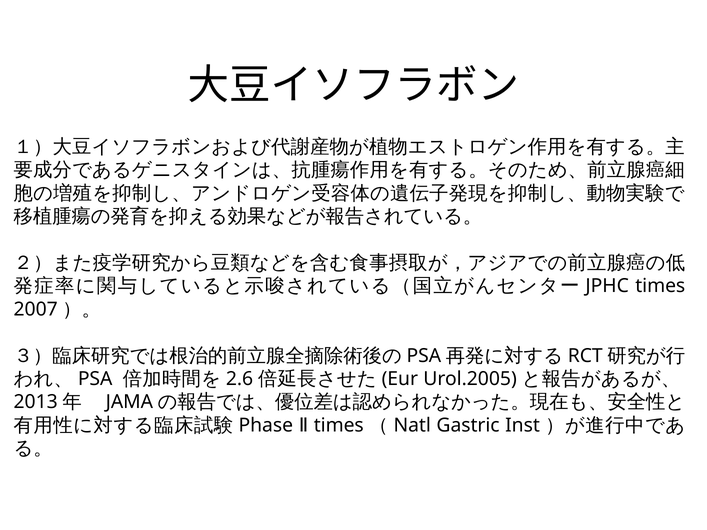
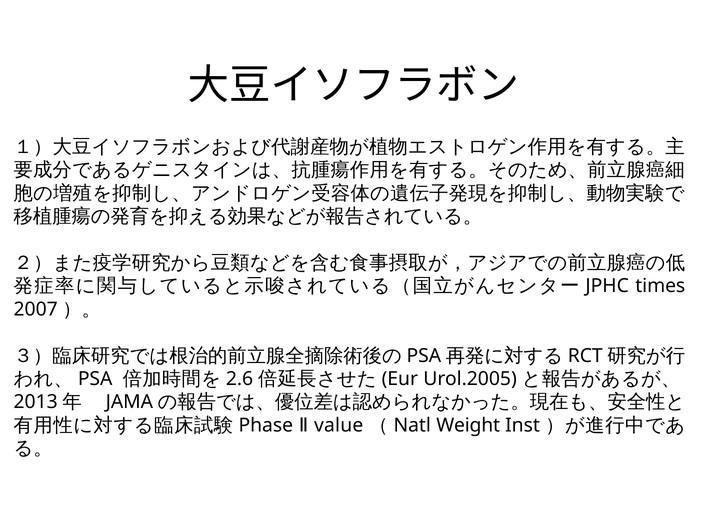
Gastric: Gastric -> Weight
times at (339, 425): times -> value
